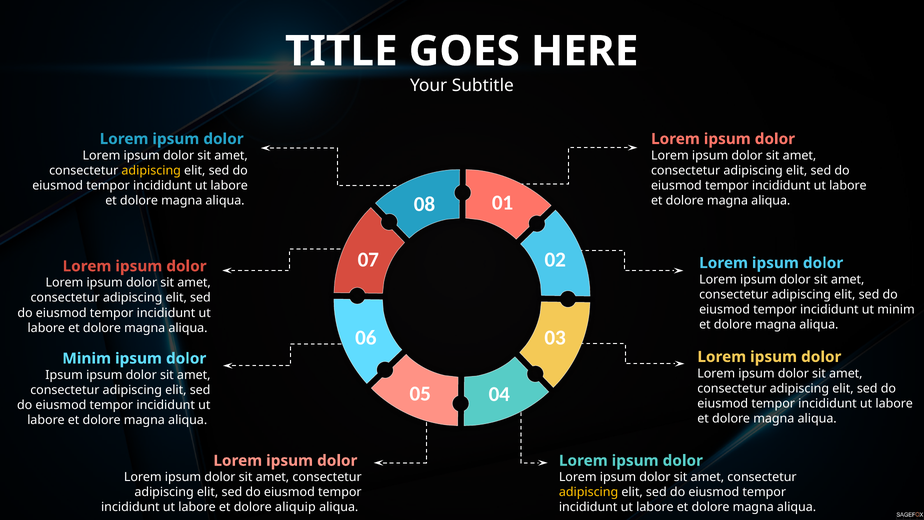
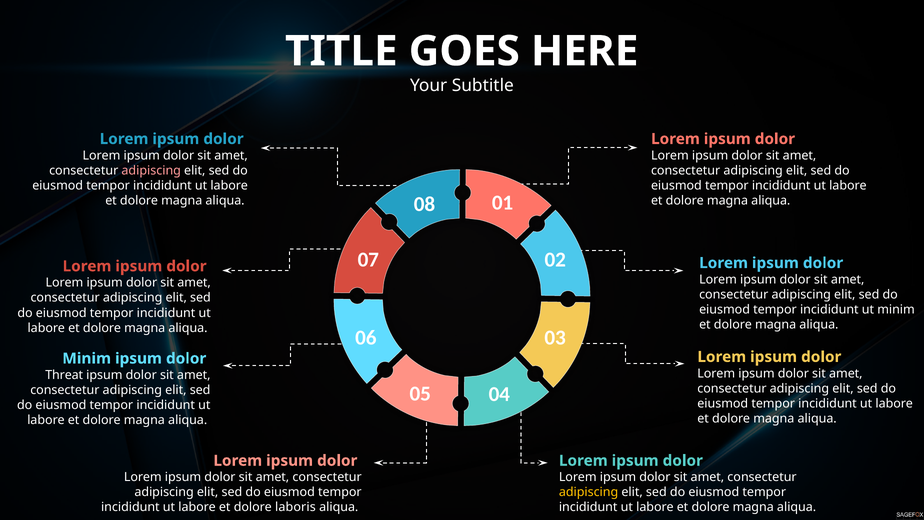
adipiscing at (151, 170) colour: yellow -> pink
Ipsum at (64, 375): Ipsum -> Threat
aliquip: aliquip -> laboris
